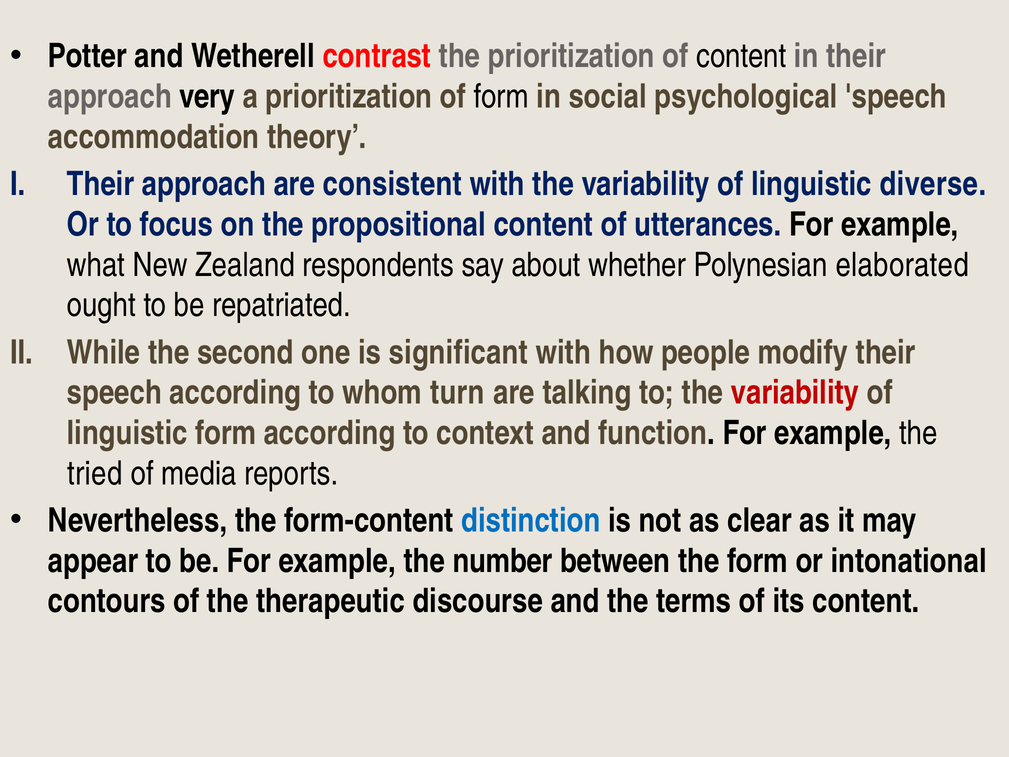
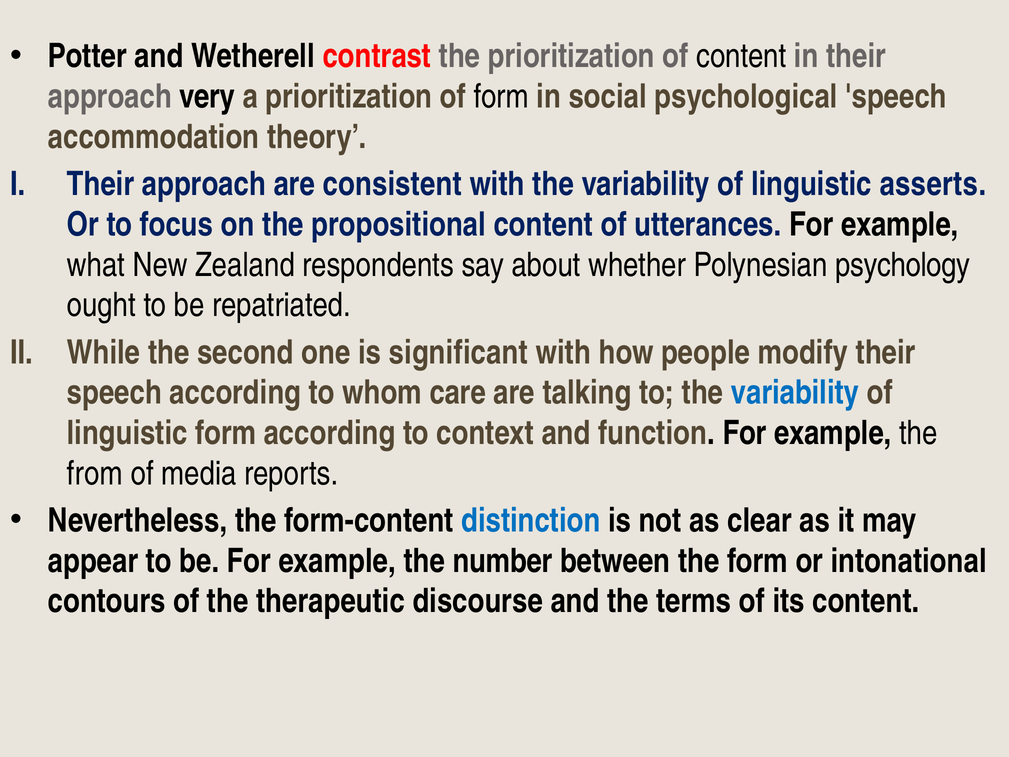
diverse: diverse -> asserts
elaborated: elaborated -> psychology
turn: turn -> care
variability at (795, 393) colour: red -> blue
tried: tried -> from
